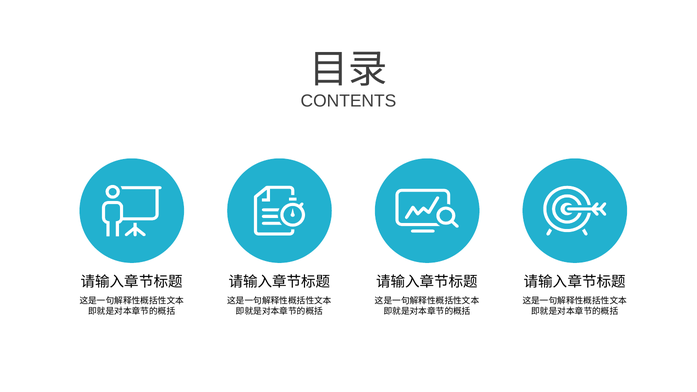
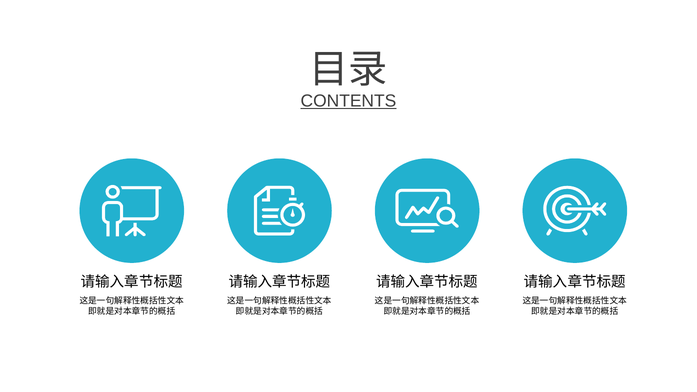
CONTENTS underline: none -> present
